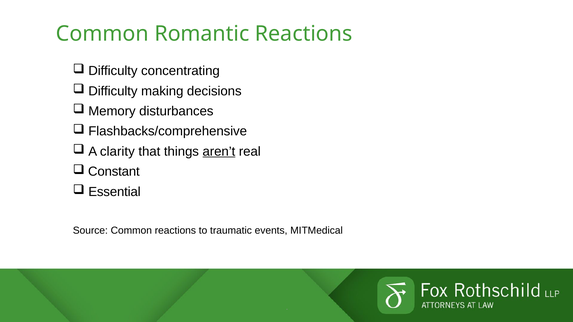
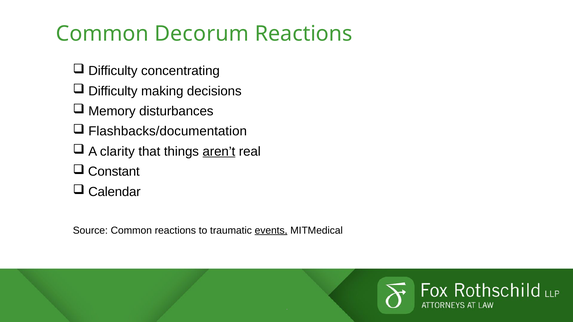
Romantic: Romantic -> Decorum
Flashbacks/comprehensive: Flashbacks/comprehensive -> Flashbacks/documentation
Essential: Essential -> Calendar
events underline: none -> present
